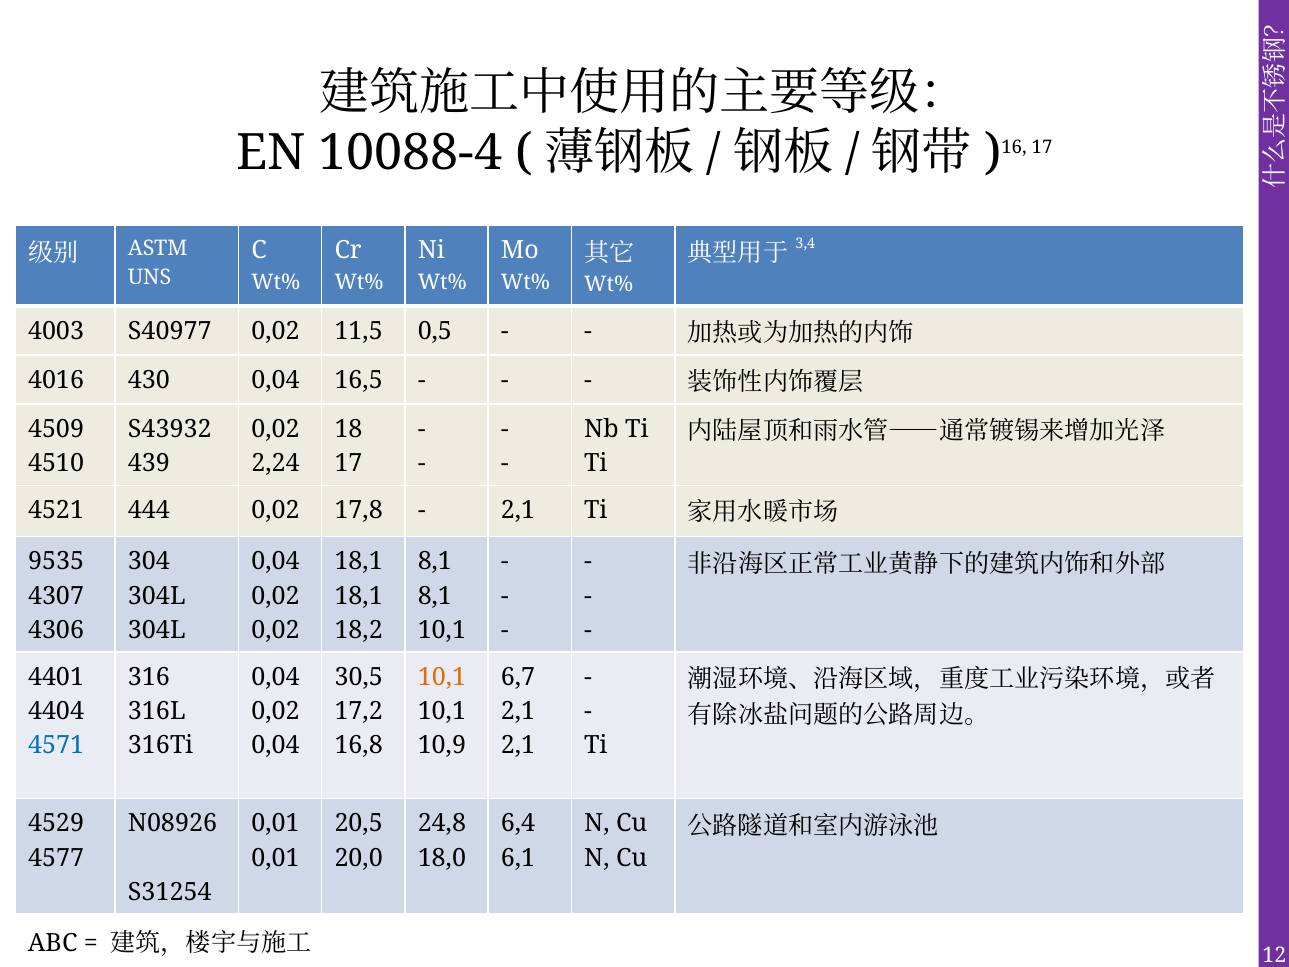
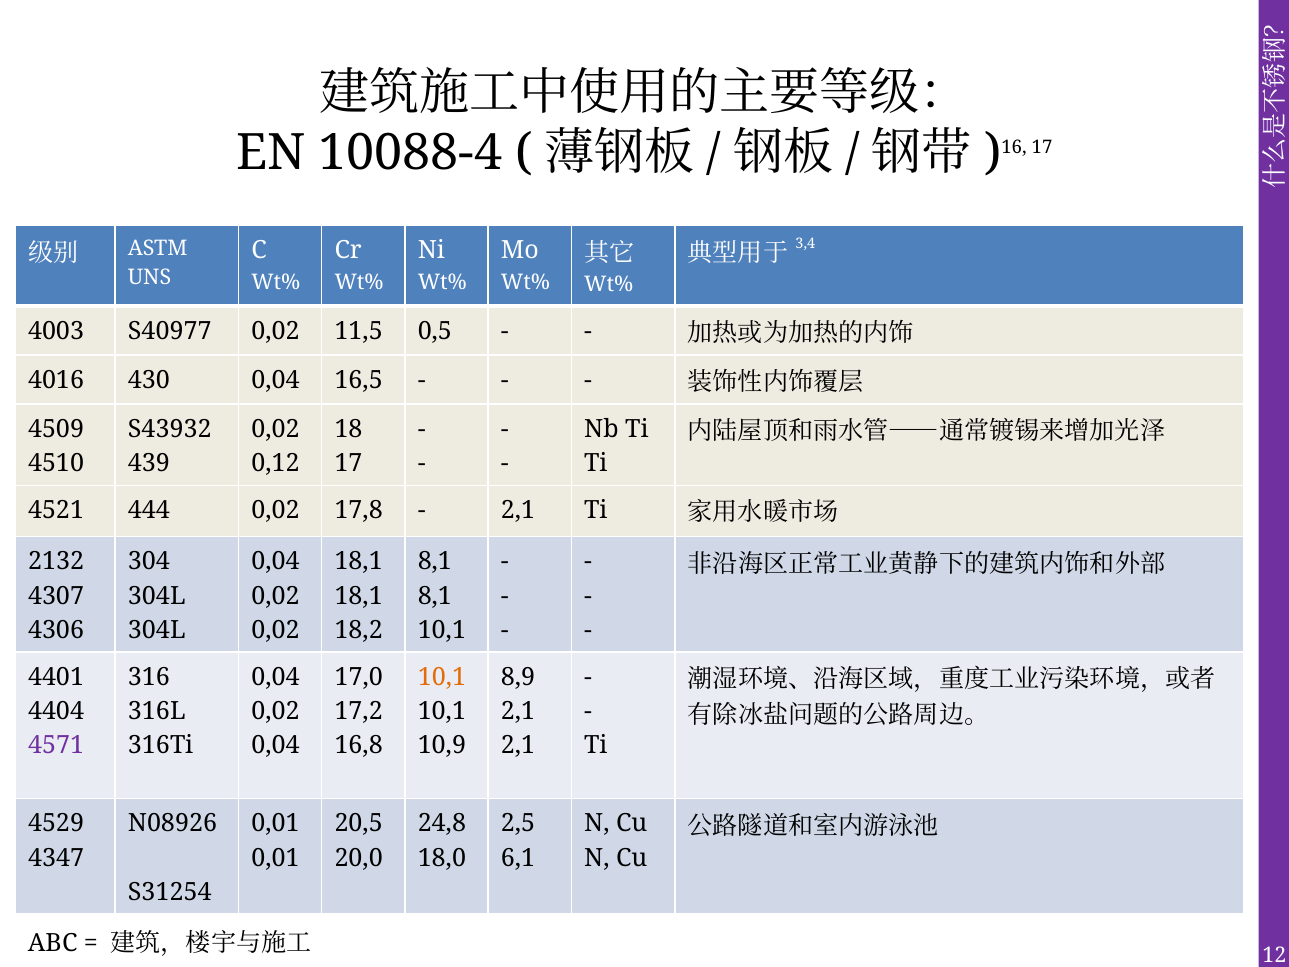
2,24: 2,24 -> 0,12
9535: 9535 -> 2132
30,5: 30,5 -> 17,0
6,7: 6,7 -> 8,9
4571 colour: blue -> purple
6,4: 6,4 -> 2,5
4577: 4577 -> 4347
